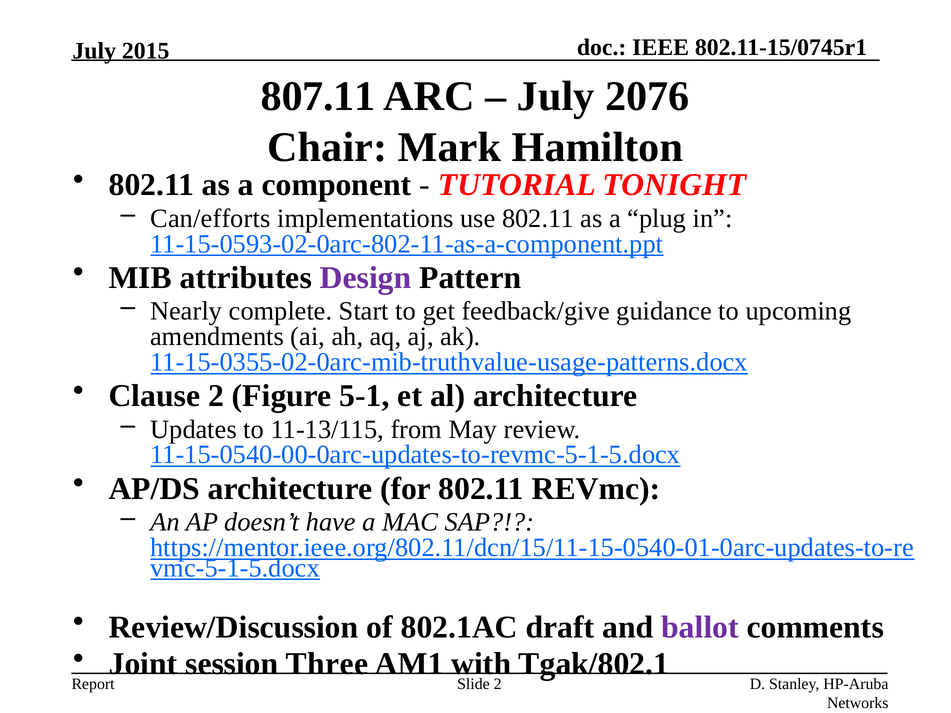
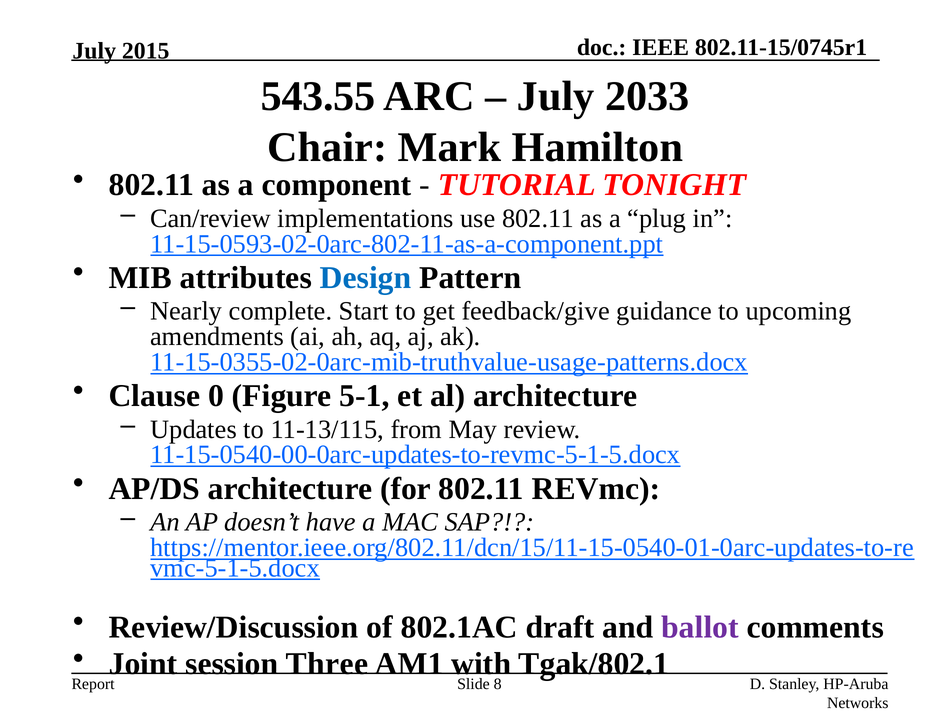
807.11: 807.11 -> 543.55
2076: 2076 -> 2033
Can/efforts: Can/efforts -> Can/review
Design colour: purple -> blue
Clause 2: 2 -> 0
Slide 2: 2 -> 8
